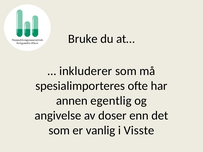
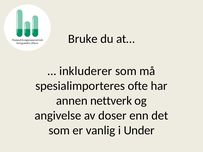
egentlig: egentlig -> nettverk
Visste: Visste -> Under
